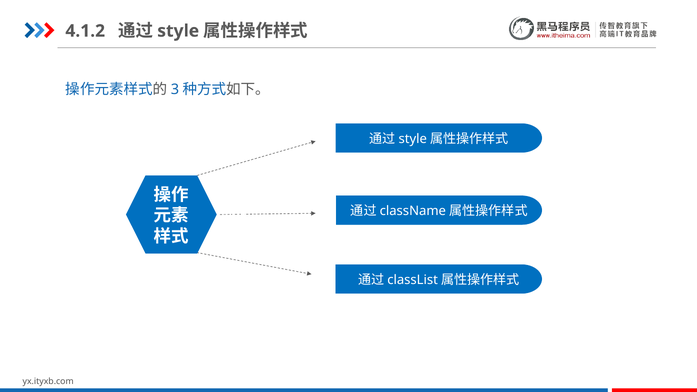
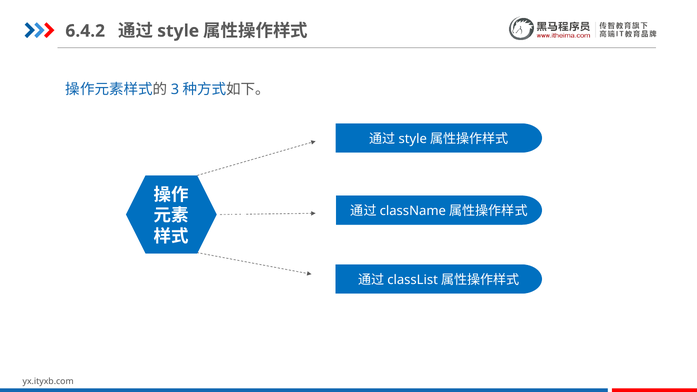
4.1.2: 4.1.2 -> 6.4.2
